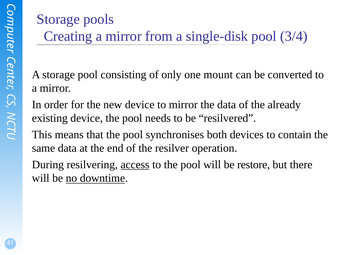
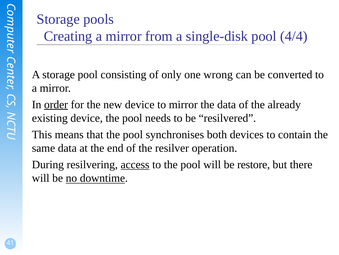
3/4: 3/4 -> 4/4
mount: mount -> wrong
order underline: none -> present
